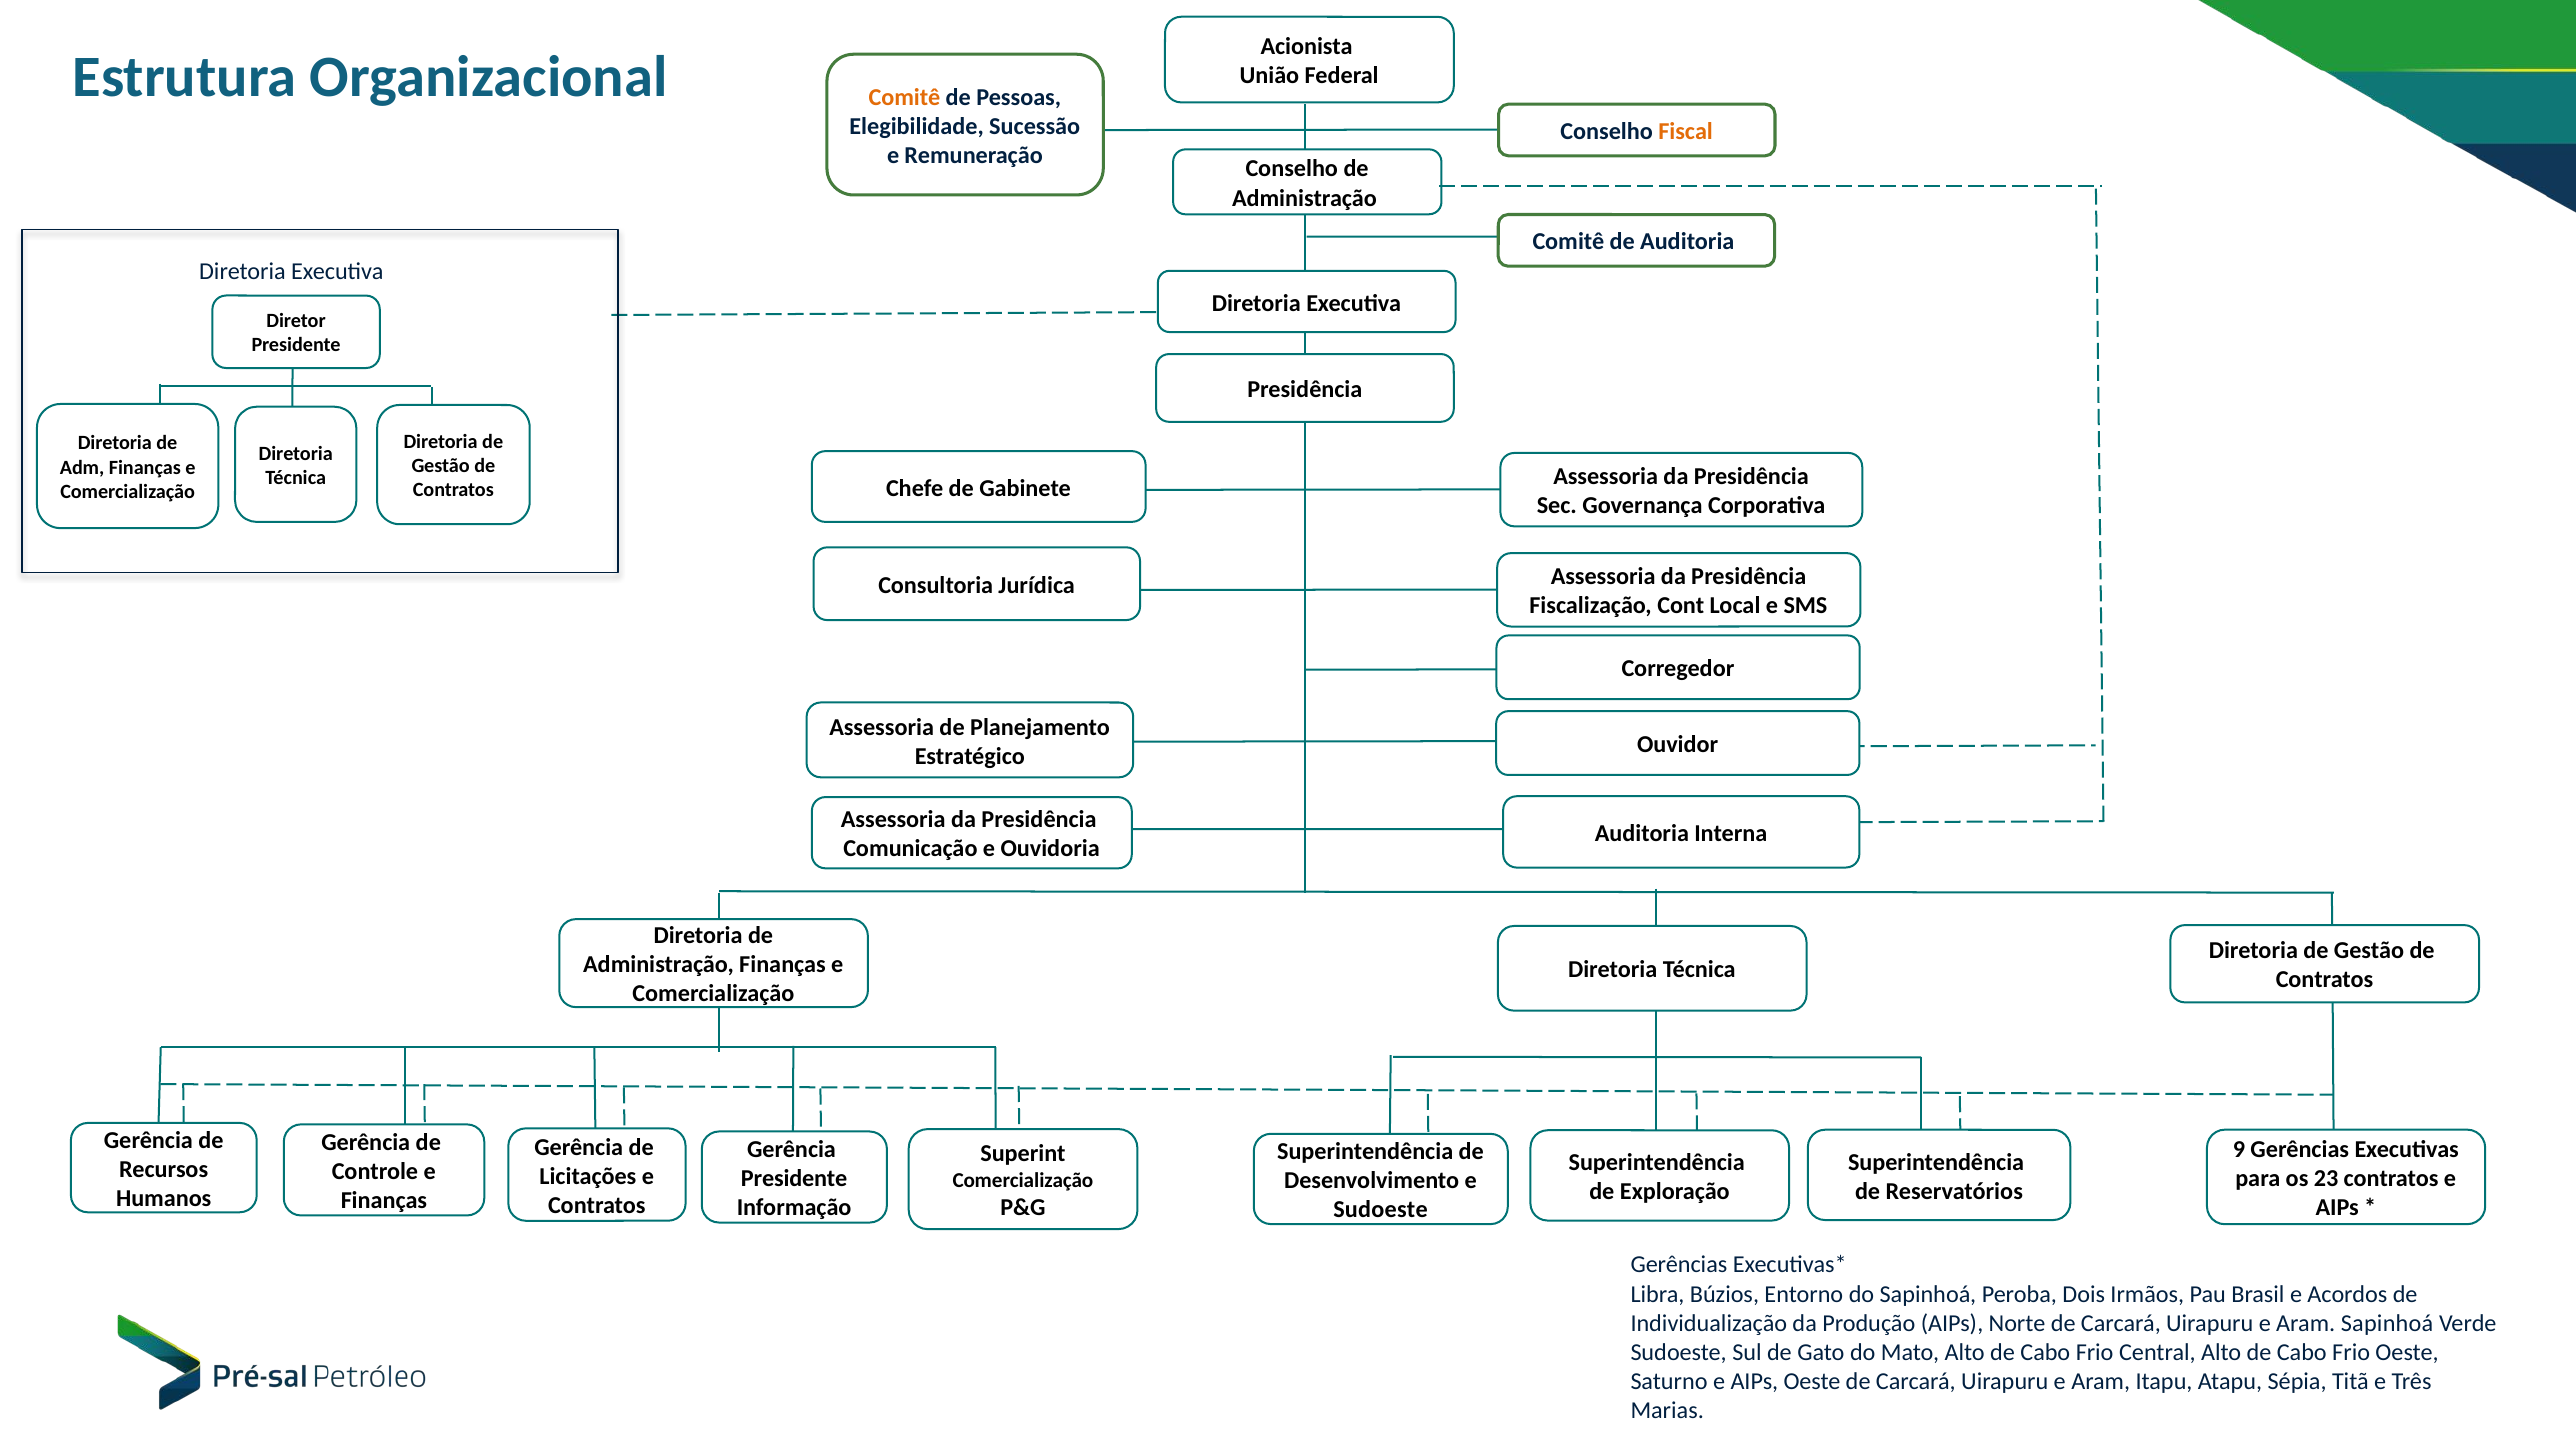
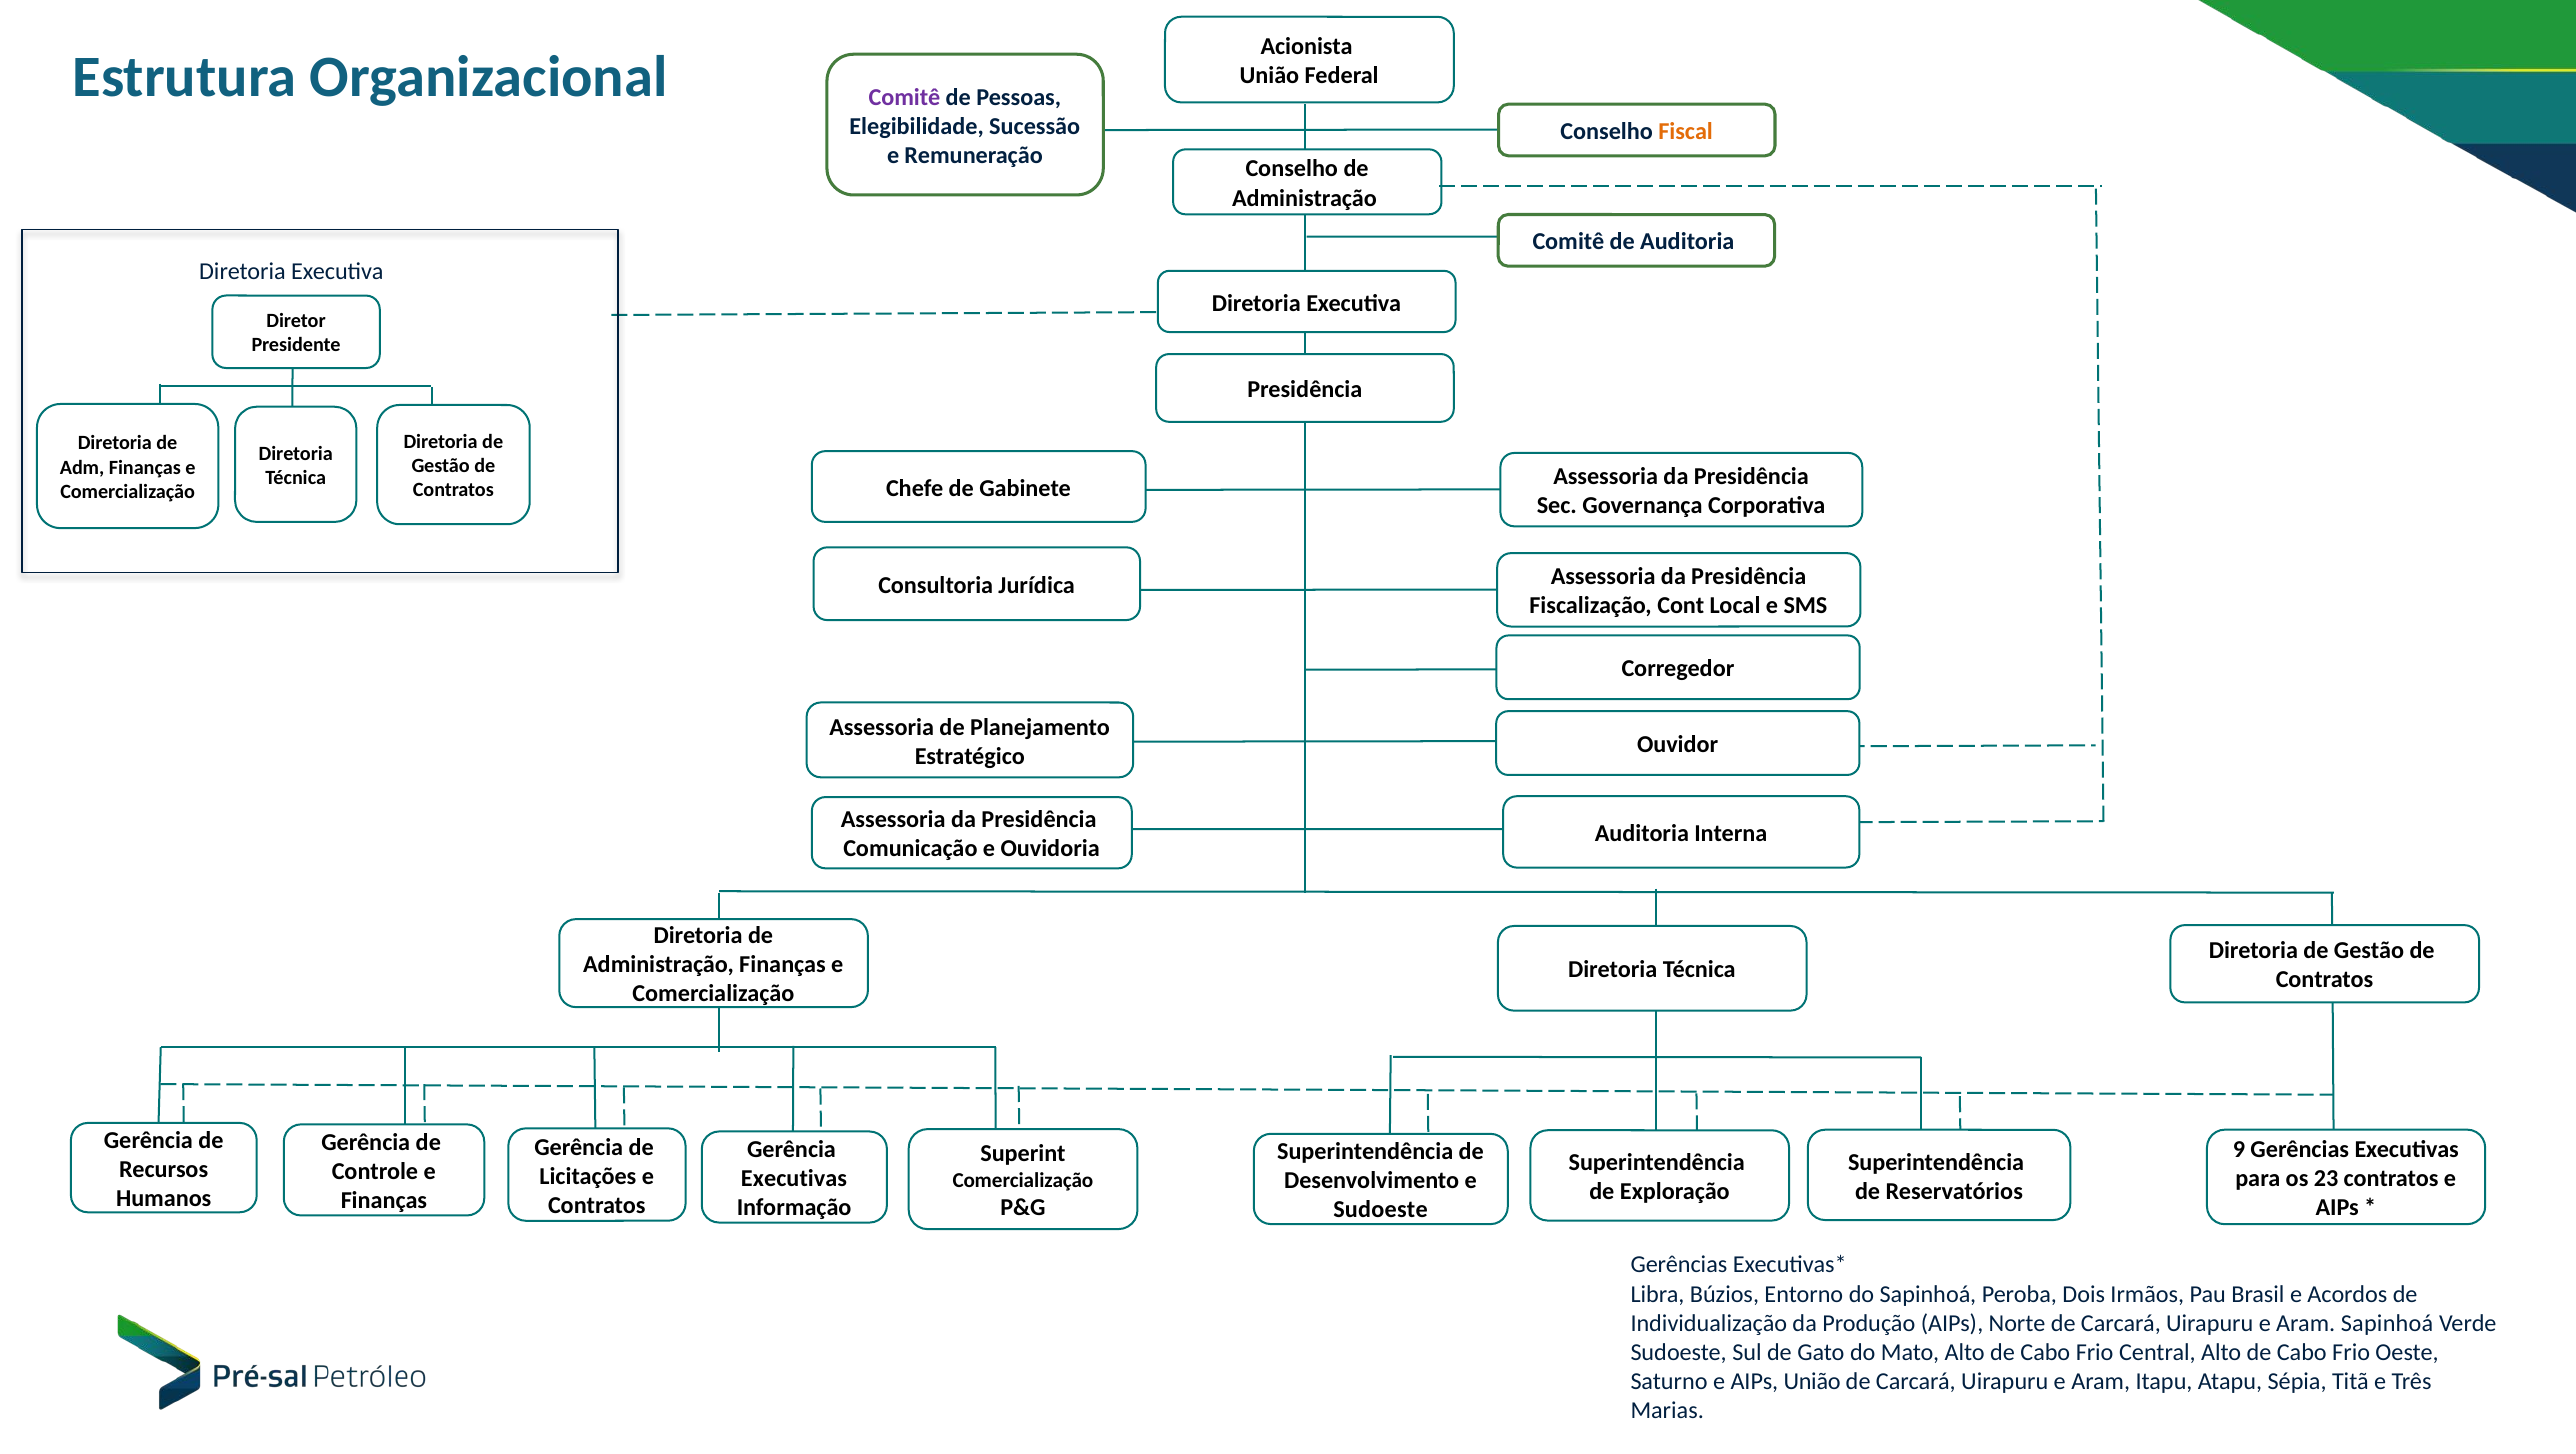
Comitê at (904, 97) colour: orange -> purple
Presidente at (794, 1178): Presidente -> Executivas
AIPs Oeste: Oeste -> União
